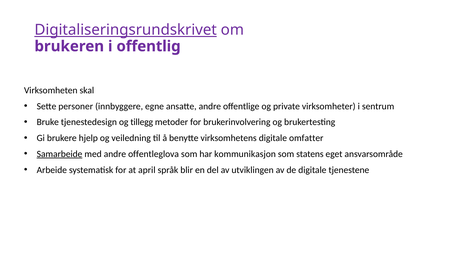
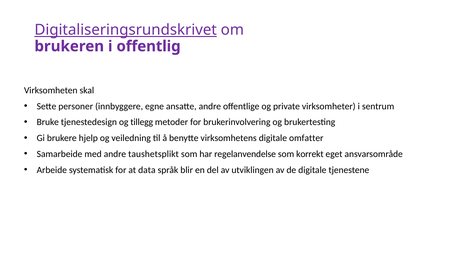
Samarbeide underline: present -> none
offentleglova: offentleglova -> taushetsplikt
kommunikasjon: kommunikasjon -> regelanvendelse
statens: statens -> korrekt
april: april -> data
